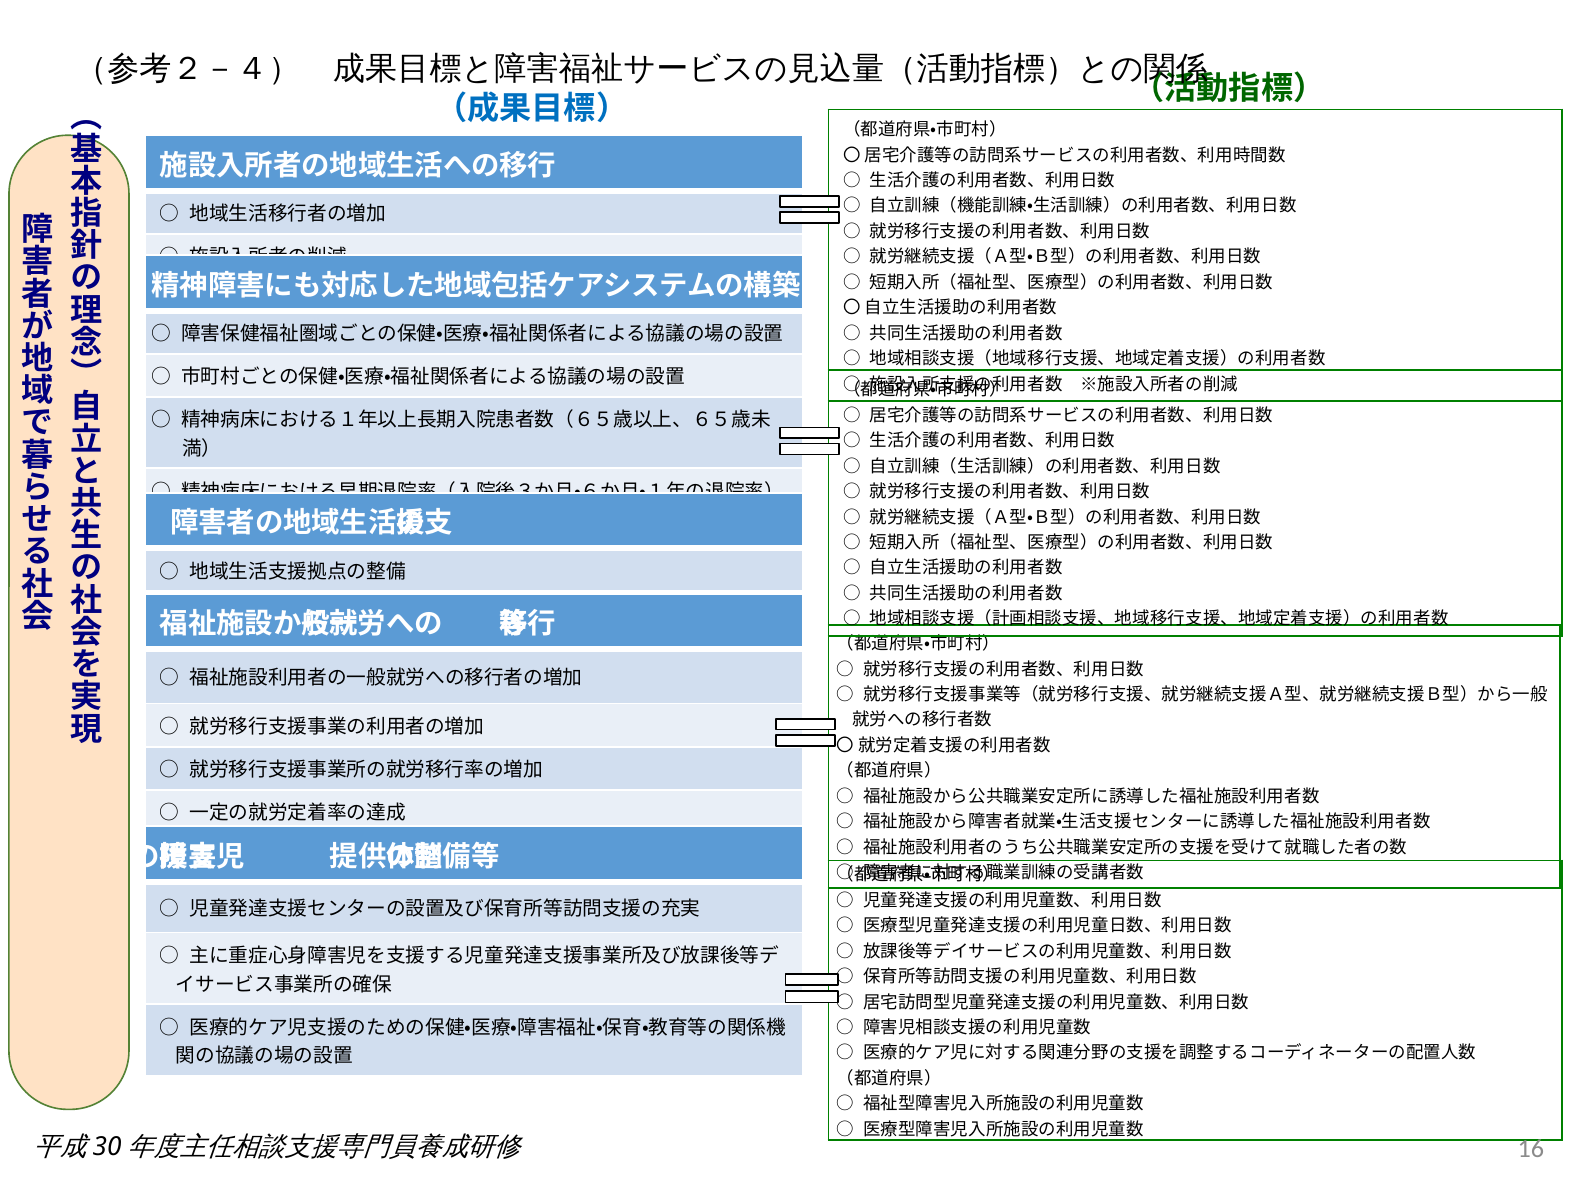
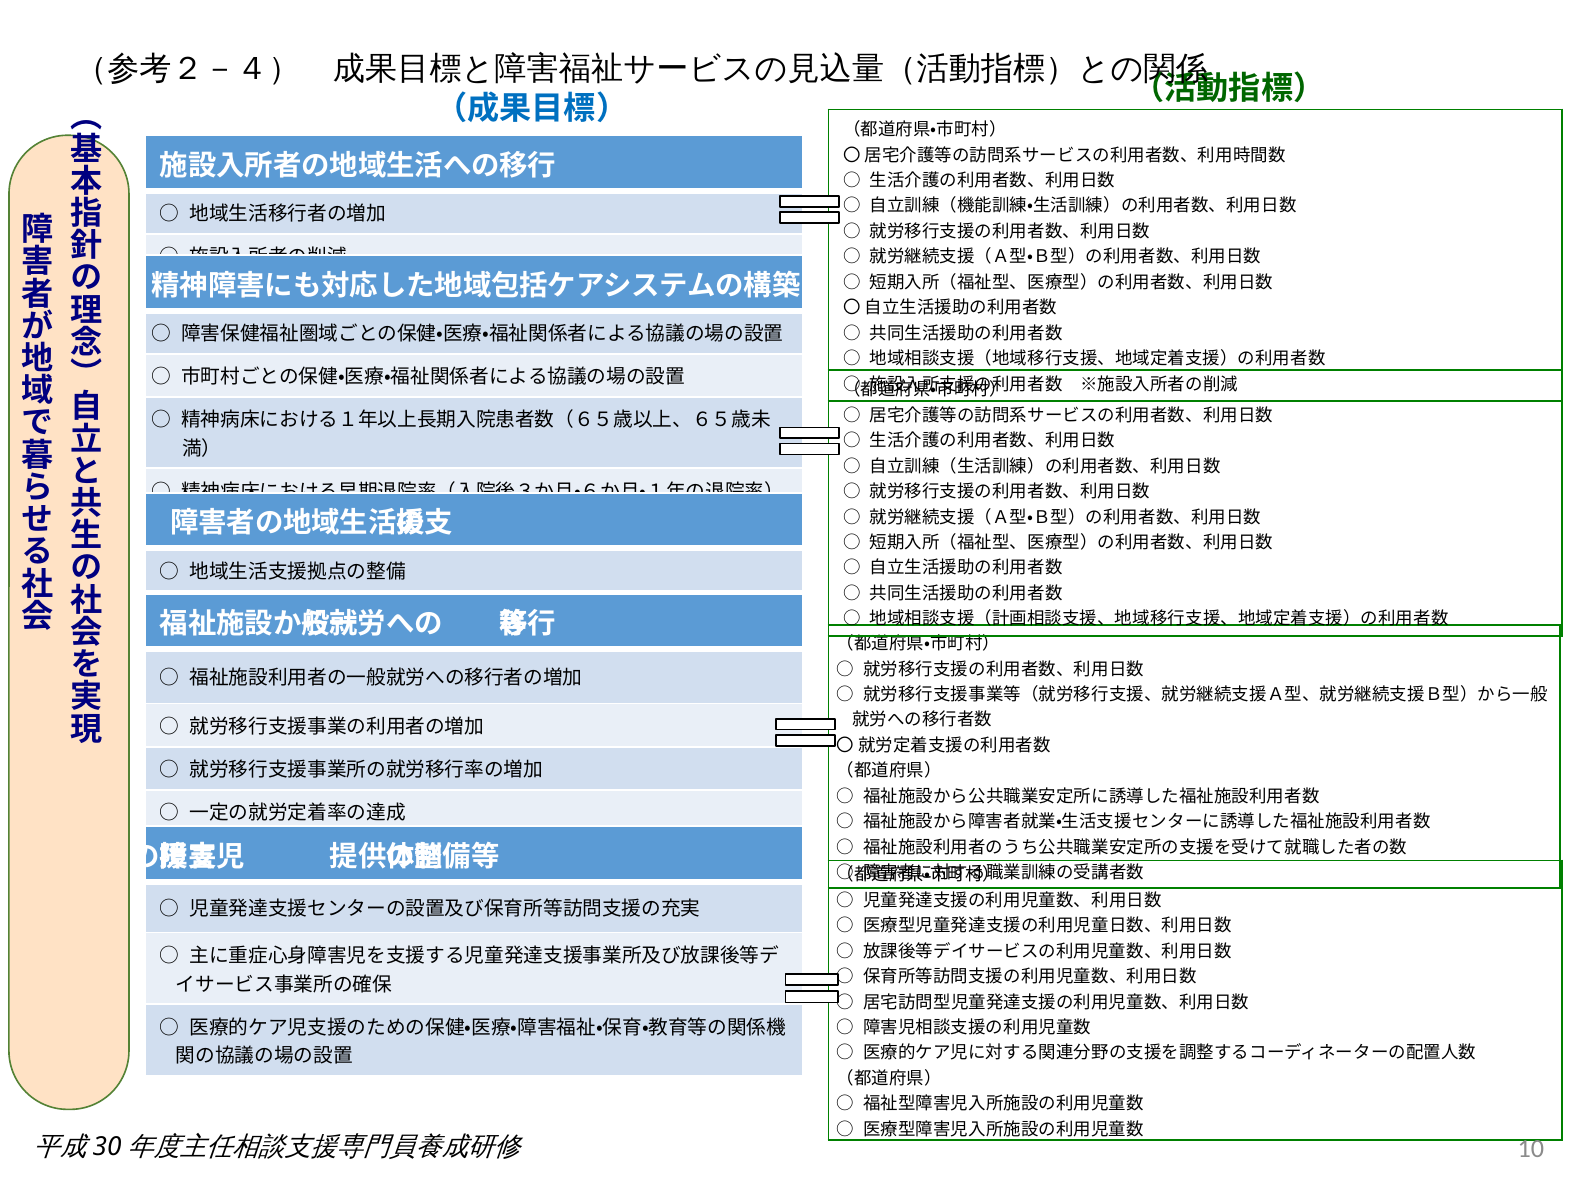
16: 16 -> 10
